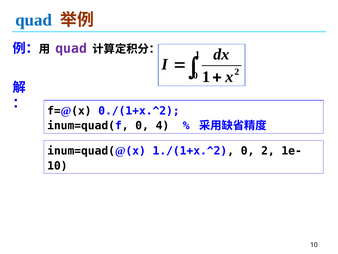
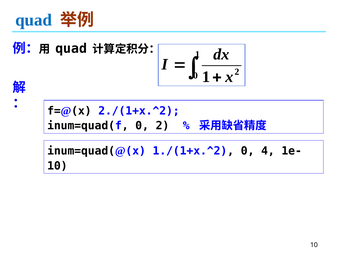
quad at (71, 48) colour: purple -> black
0./(1+x.^2: 0./(1+x.^2 -> 2./(1+x.^2
0 4: 4 -> 2
0 2: 2 -> 4
